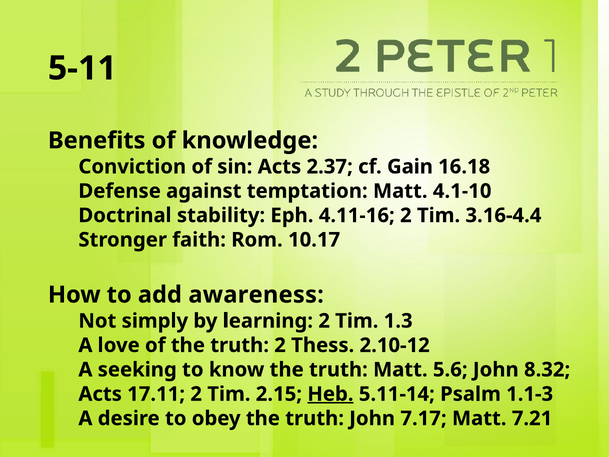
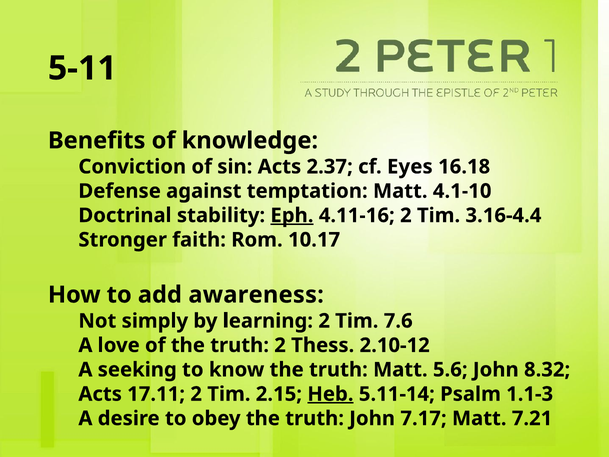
Gain: Gain -> Eyes
Eph underline: none -> present
1.3: 1.3 -> 7.6
